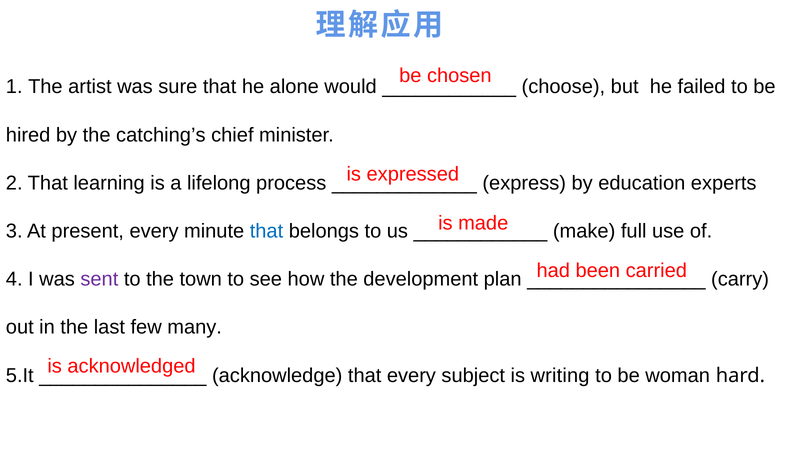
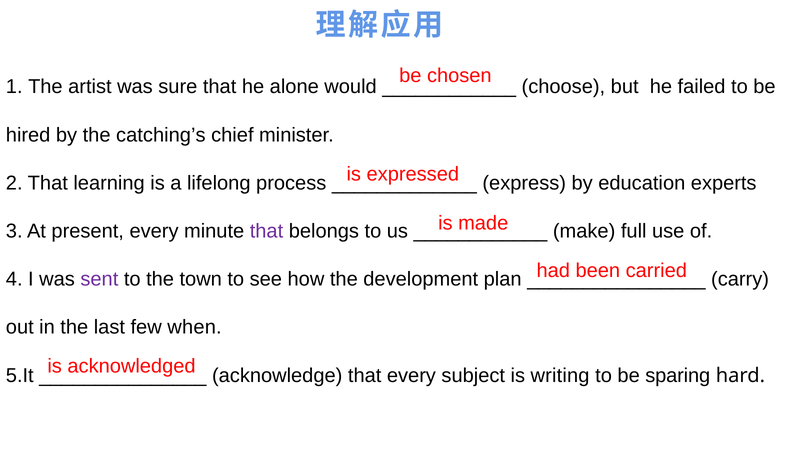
that at (266, 231) colour: blue -> purple
many: many -> when
woman: woman -> sparing
